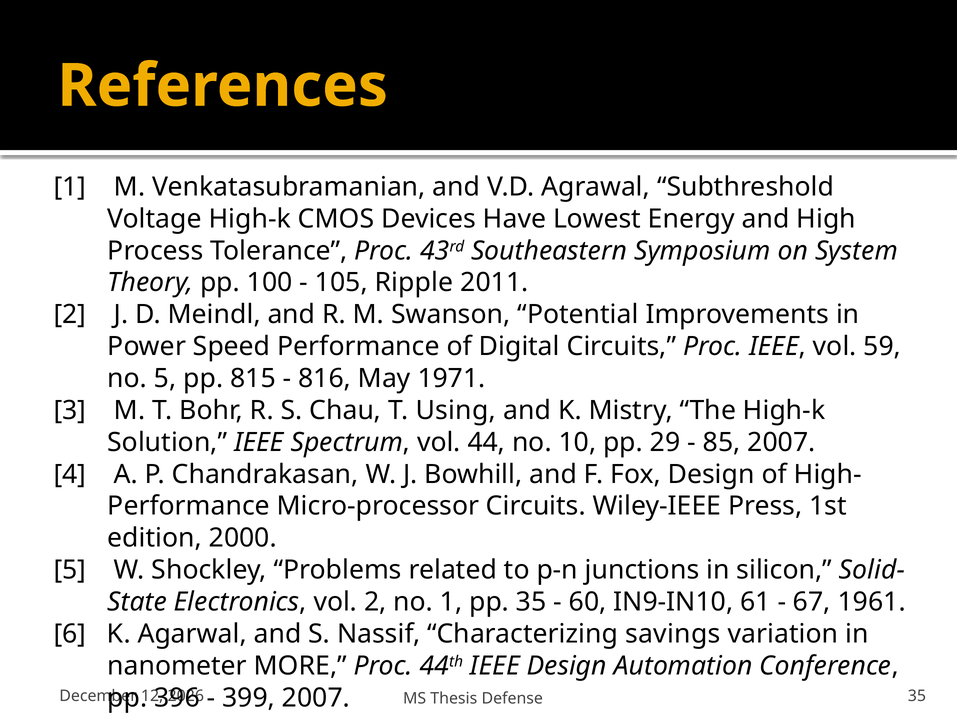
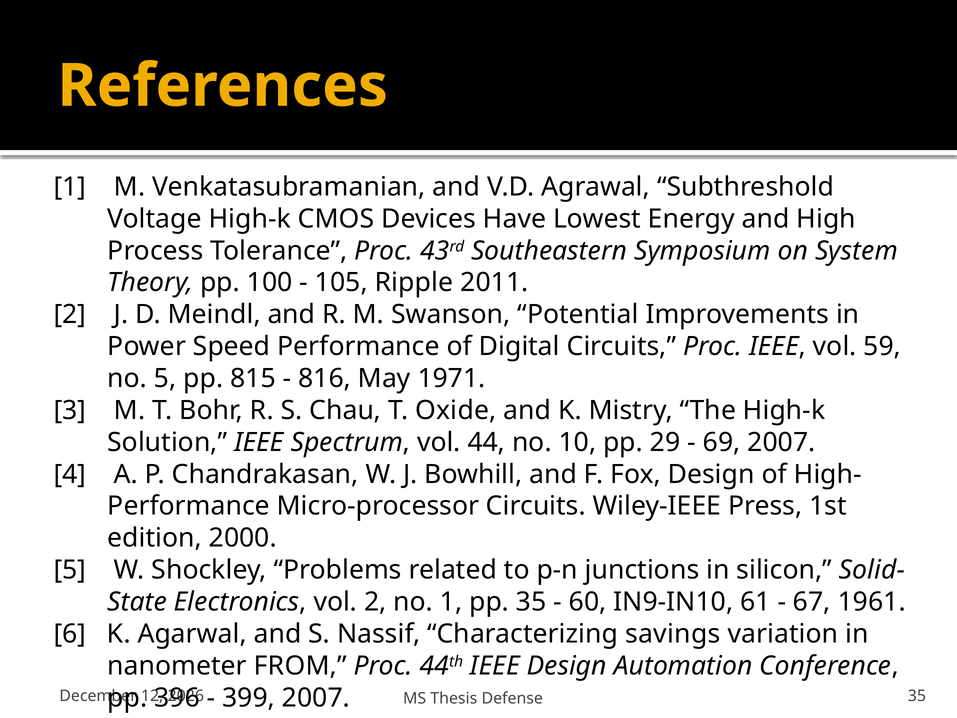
Using: Using -> Oxide
85: 85 -> 69
MORE: MORE -> FROM
